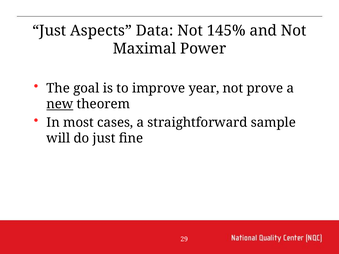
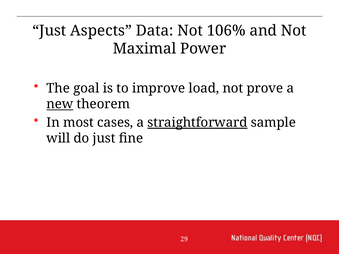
145%: 145% -> 106%
year: year -> load
straightforward underline: none -> present
